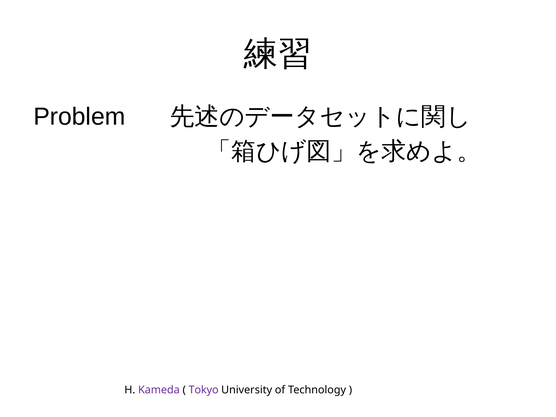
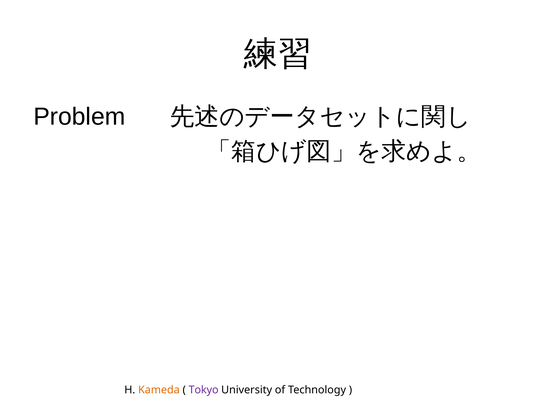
Kameda colour: purple -> orange
